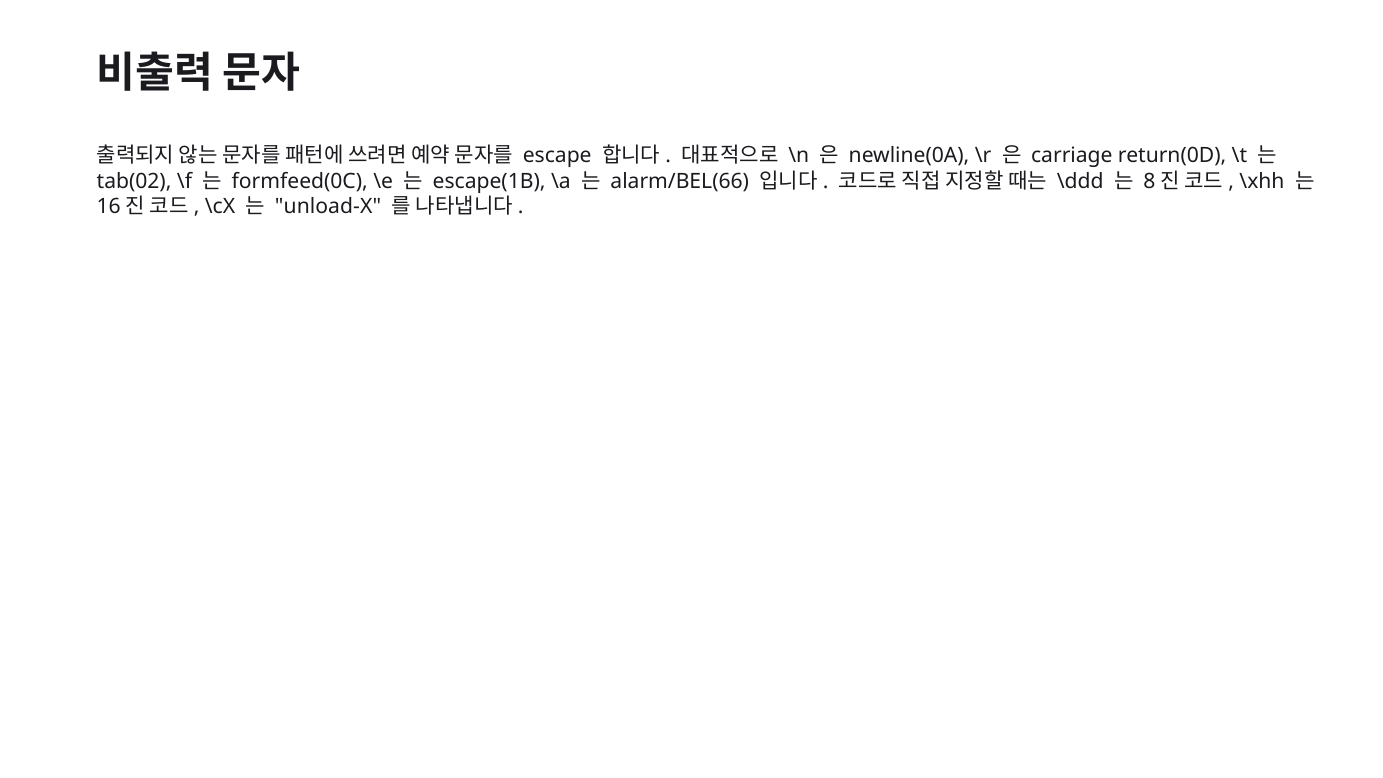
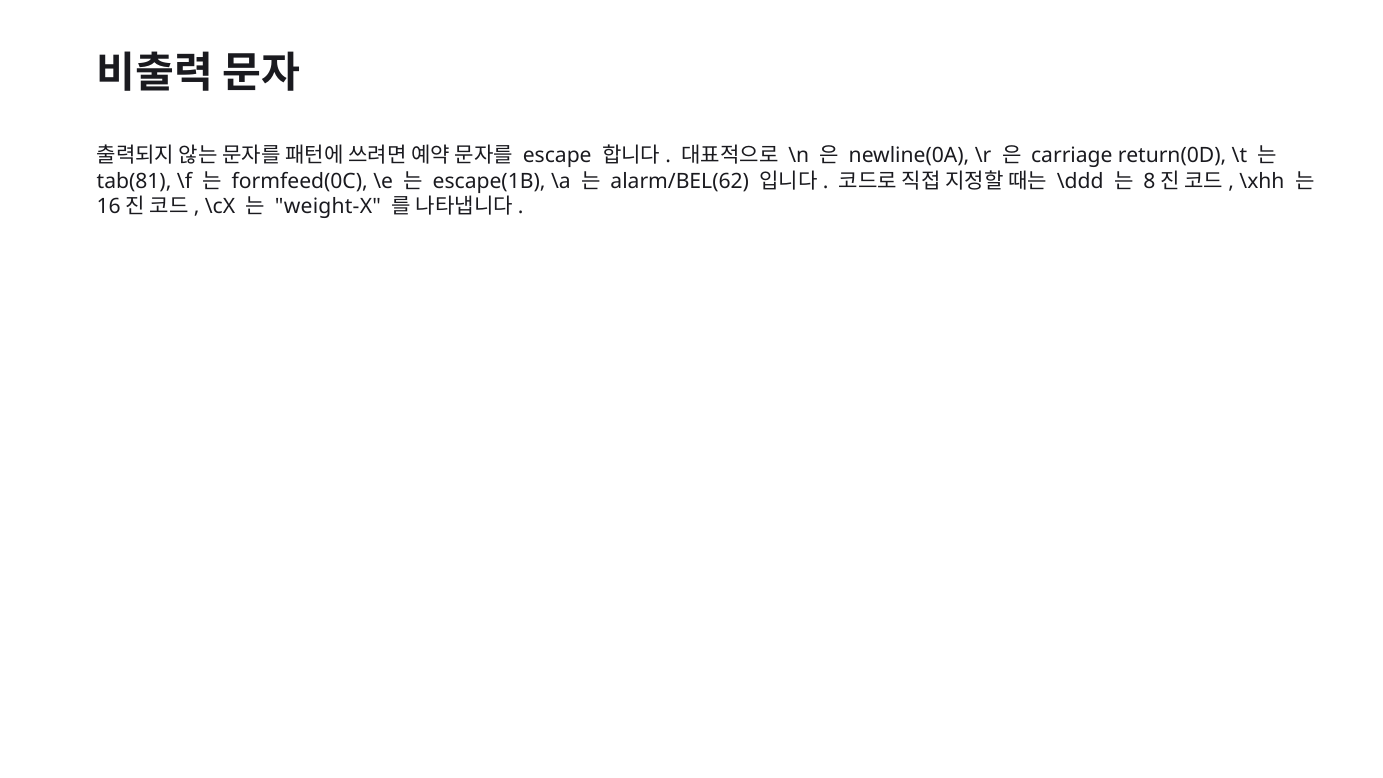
tab(02: tab(02 -> tab(81
alarm/BEL(66: alarm/BEL(66 -> alarm/BEL(62
unload-X: unload-X -> weight-X
